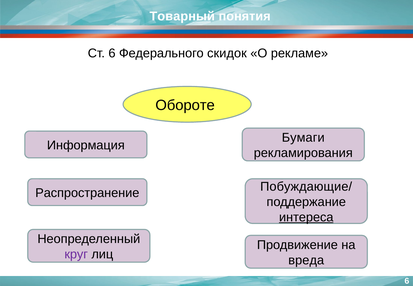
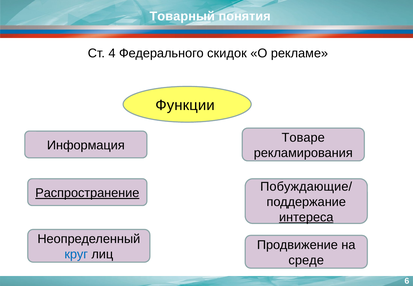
Ст 6: 6 -> 4
Обороте: Обороте -> Функции
Бумаги: Бумаги -> Товаре
Распространение underline: none -> present
круг colour: purple -> blue
вреда: вреда -> среде
